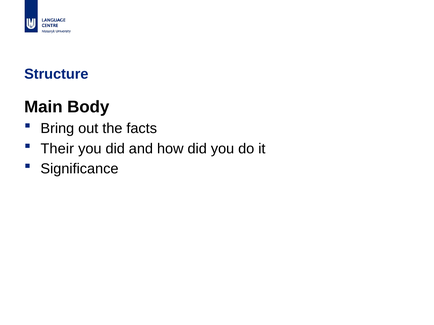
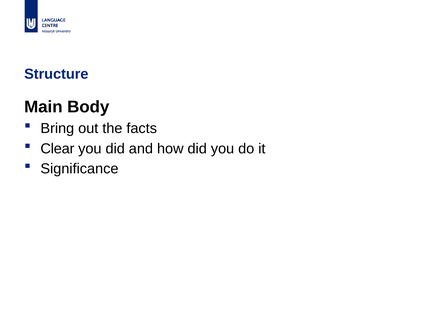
Their: Their -> Clear
